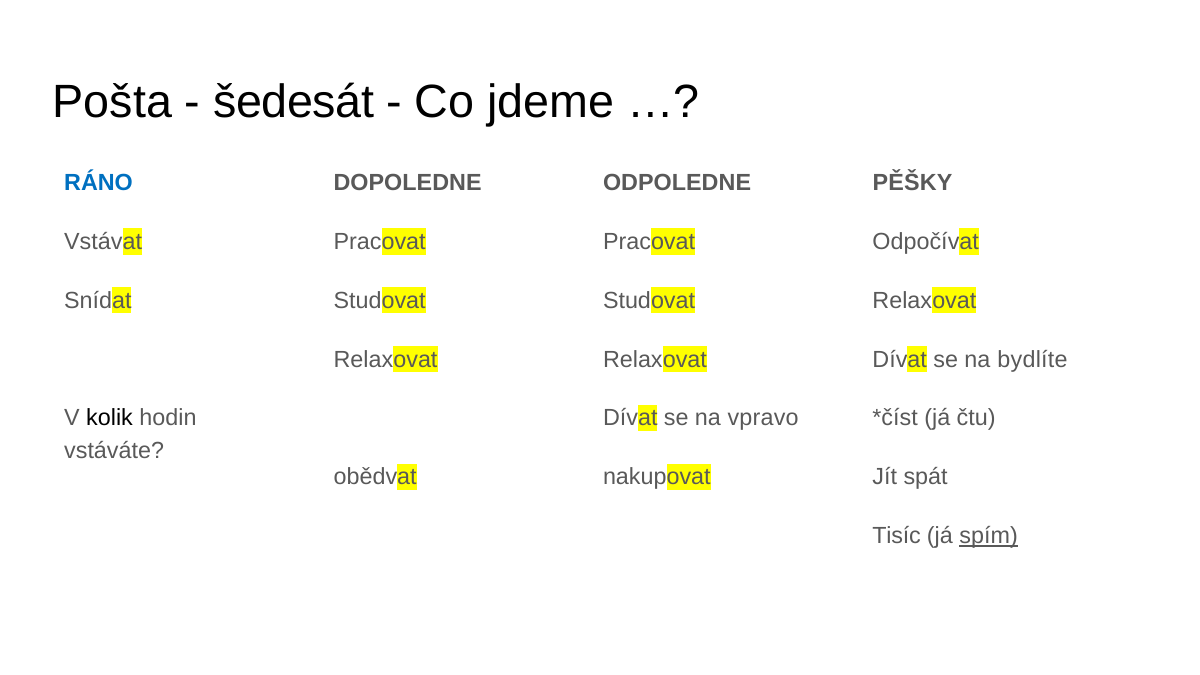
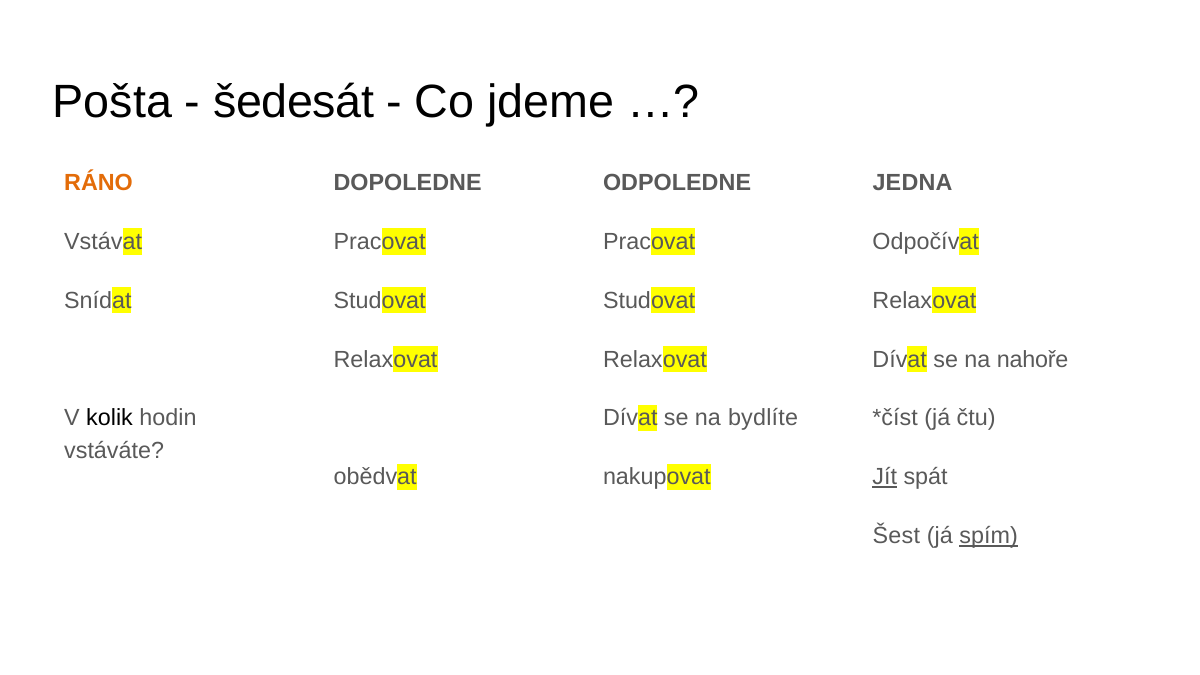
RÁNO colour: blue -> orange
PĚŠKY: PĚŠKY -> JEDNA
bydlíte: bydlíte -> nahoře
vpravo: vpravo -> bydlíte
Jít underline: none -> present
Tisíc: Tisíc -> Šest
